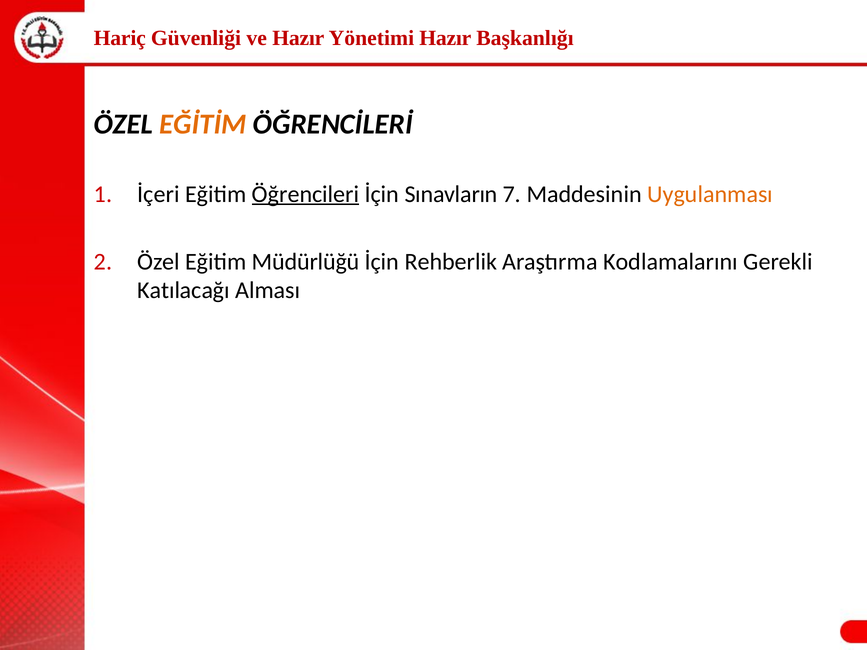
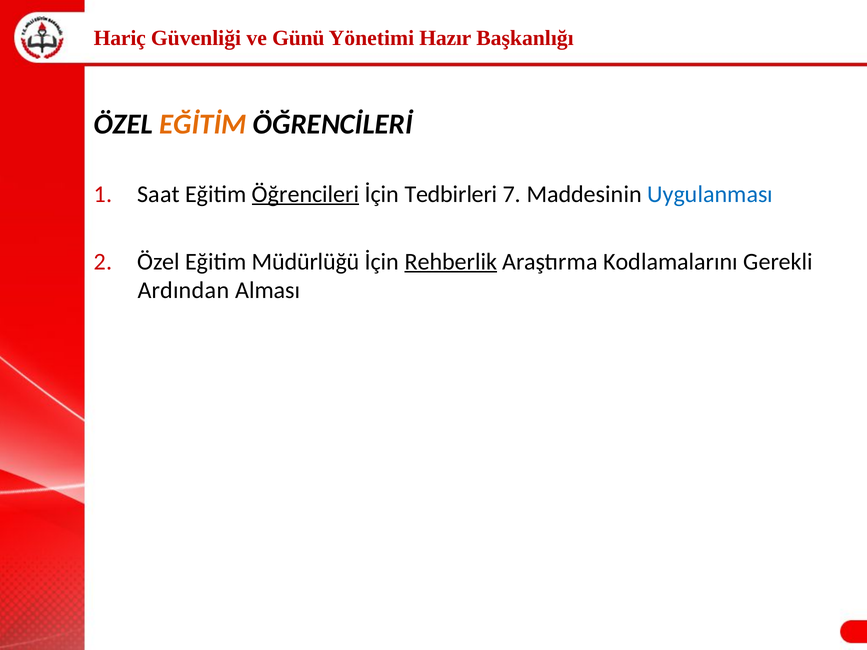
ve Hazır: Hazır -> Günü
İçeri: İçeri -> Saat
Sınavların: Sınavların -> Tedbirleri
Uygulanması colour: orange -> blue
Rehberlik underline: none -> present
Katılacağı: Katılacağı -> Ardından
